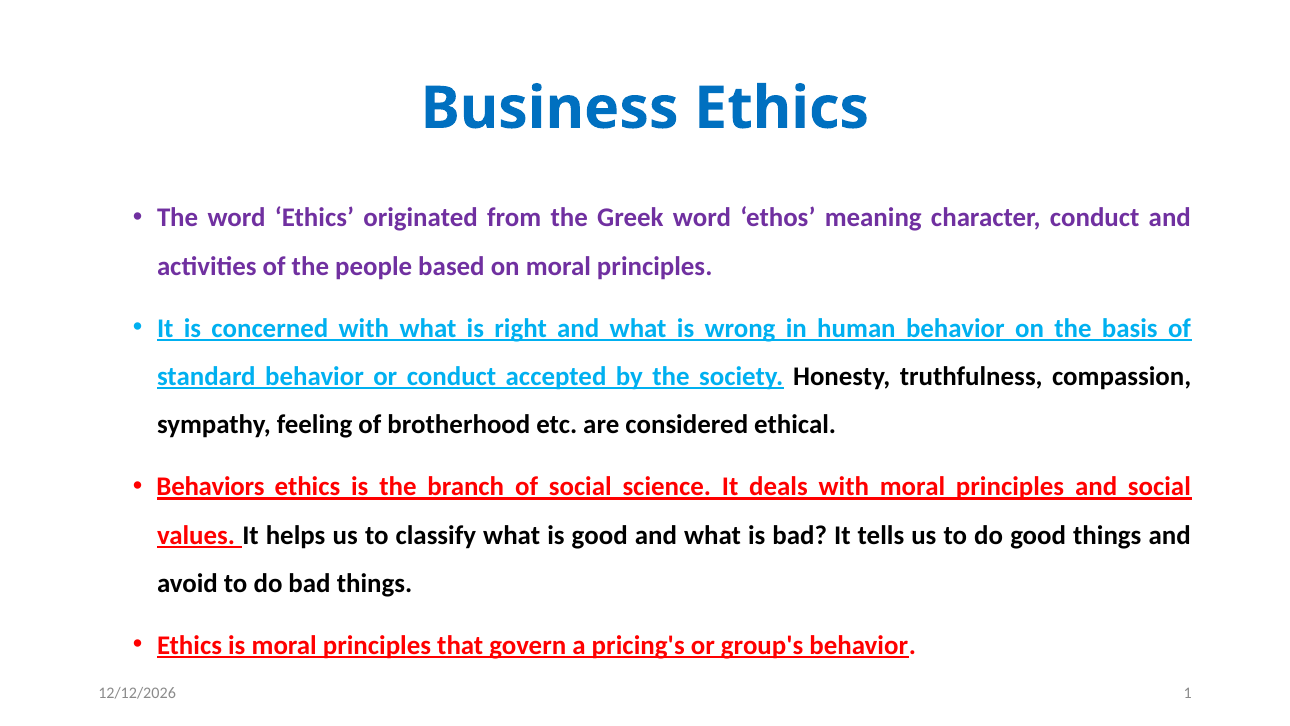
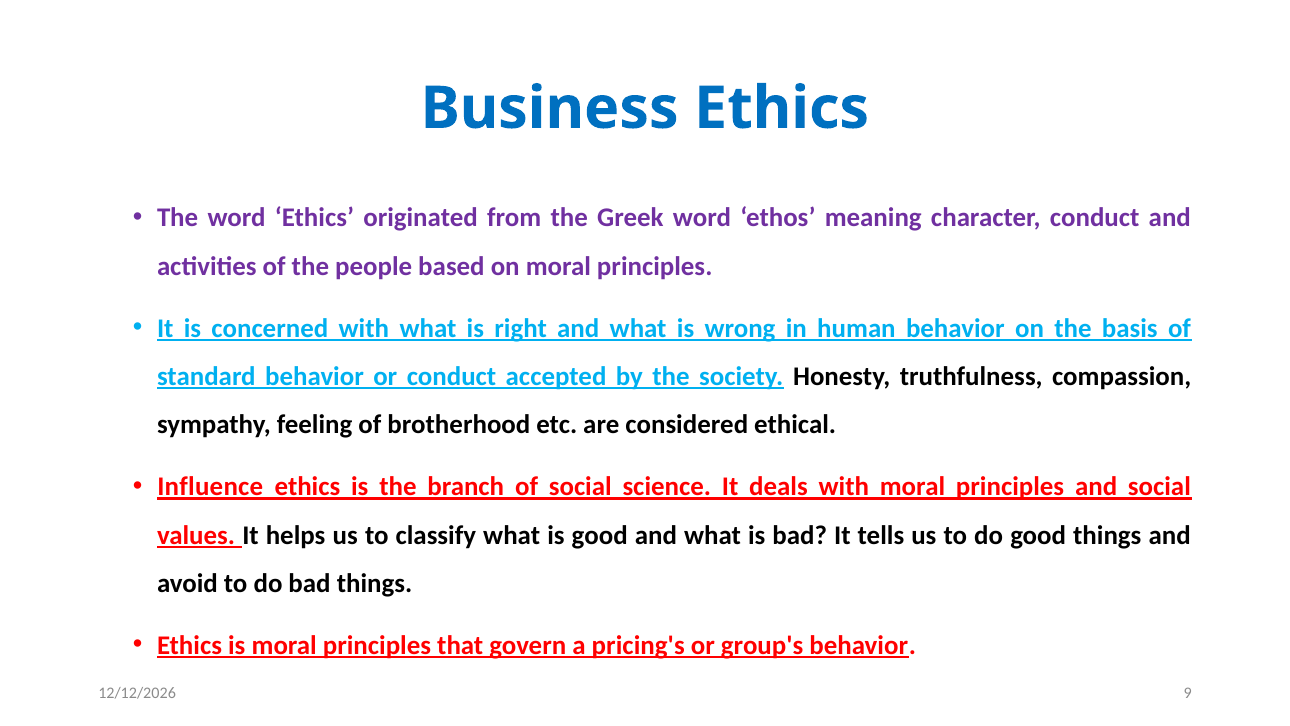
Behaviors: Behaviors -> Influence
1: 1 -> 9
